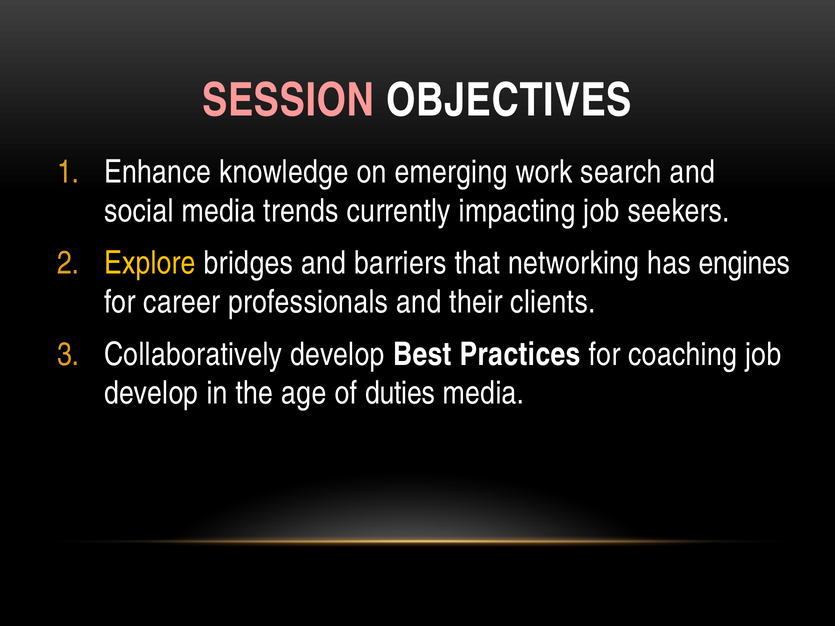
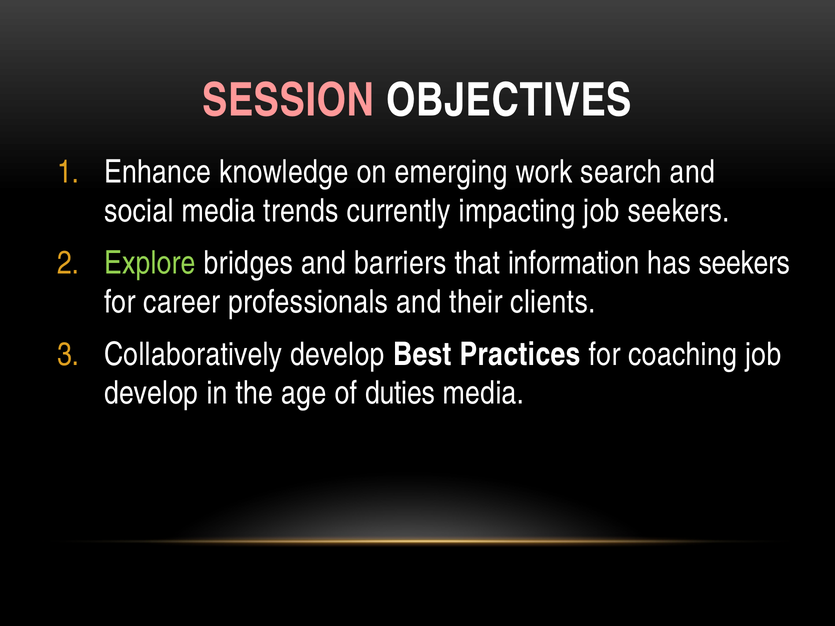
Explore colour: yellow -> light green
networking: networking -> information
has engines: engines -> seekers
